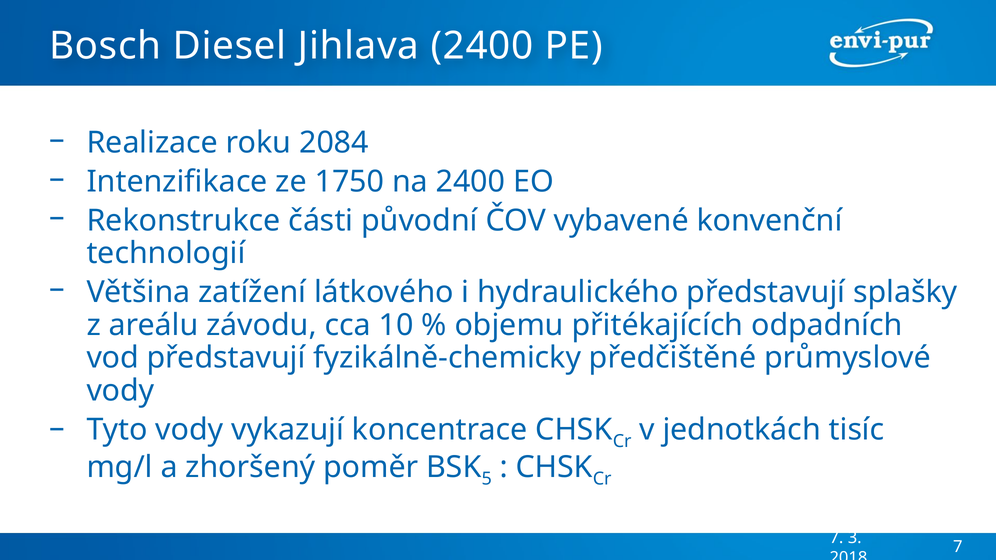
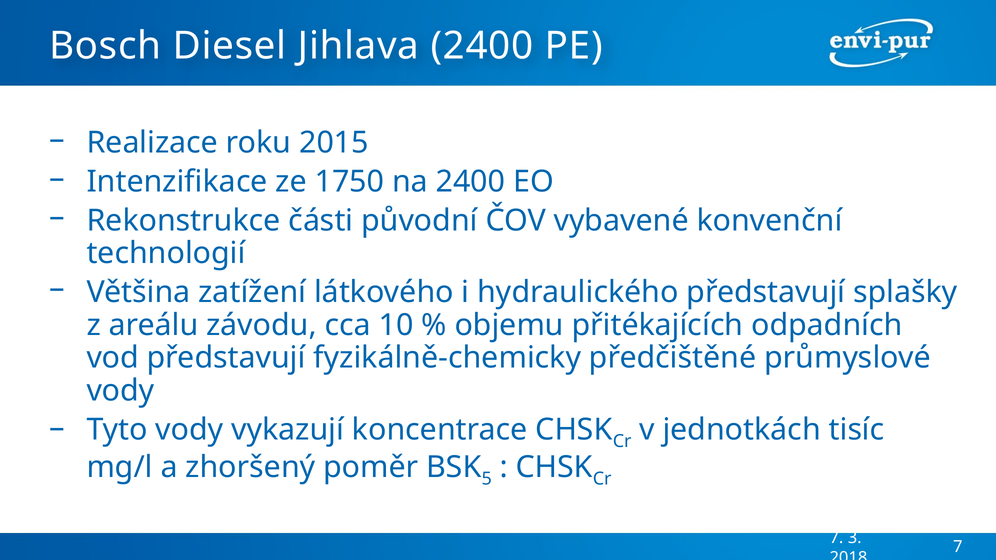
2084: 2084 -> 2015
